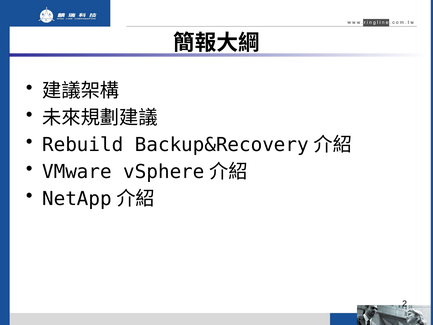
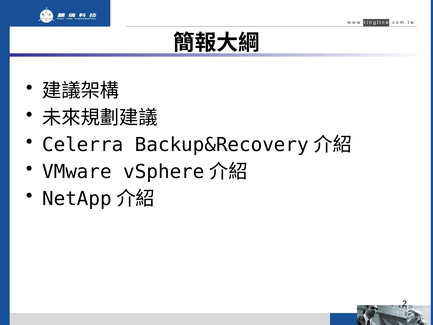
Rebuild: Rebuild -> Celerra
